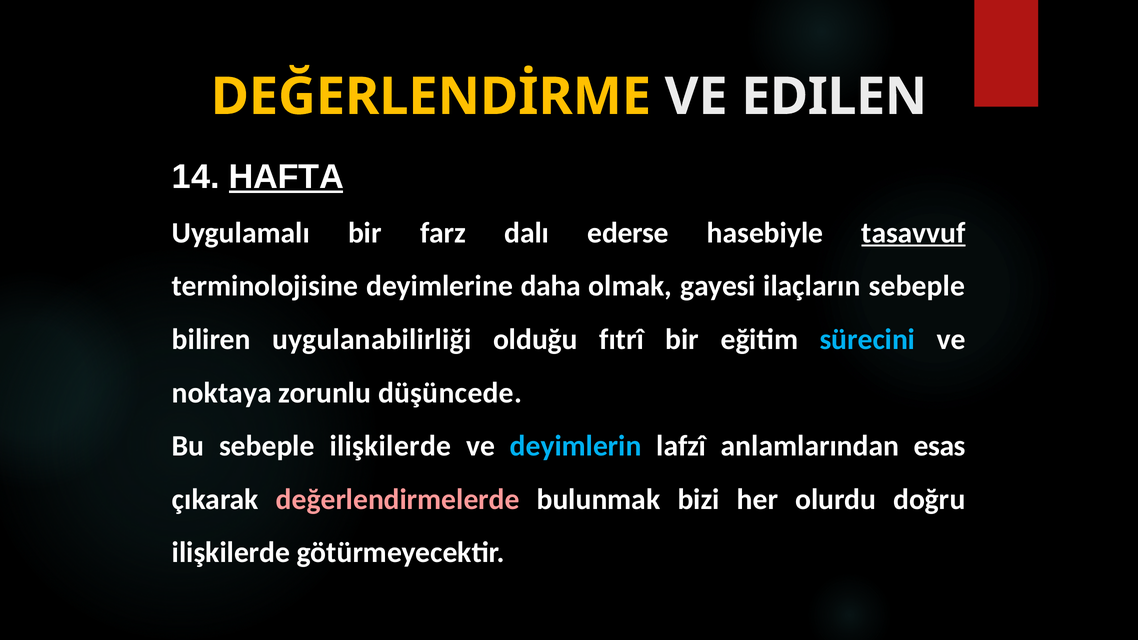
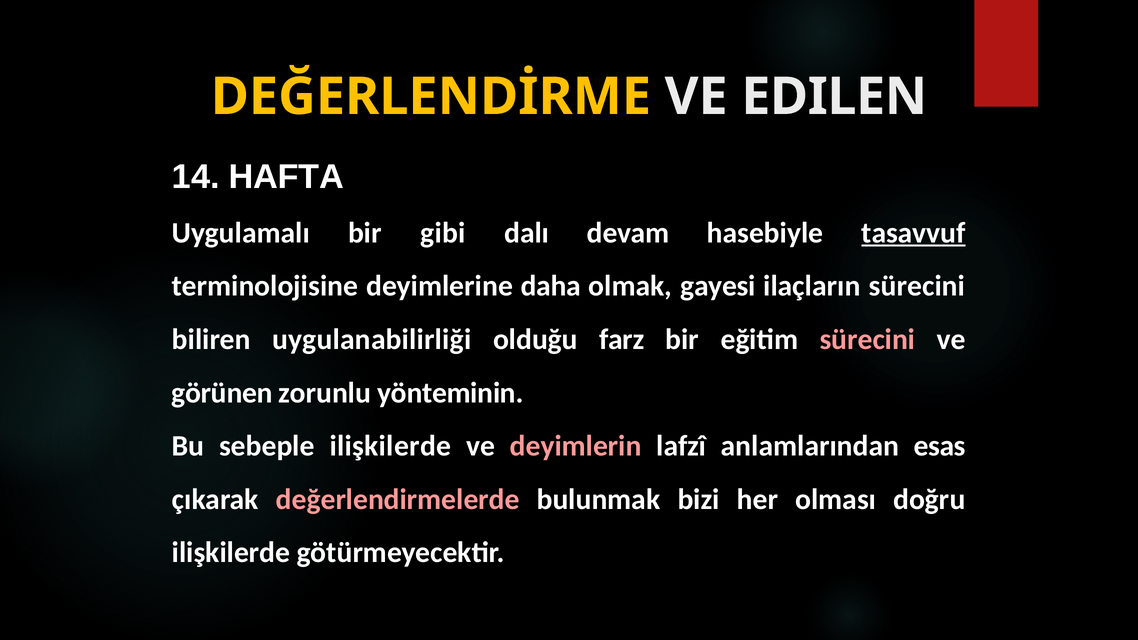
HAFTA underline: present -> none
farz: farz -> gibi
ederse: ederse -> devam
ilaçların sebeple: sebeple -> sürecini
fıtrî: fıtrî -> farz
sürecini at (867, 340) colour: light blue -> pink
noktaya: noktaya -> görünen
düşüncede: düşüncede -> yönteminin
deyimlerin colour: light blue -> pink
olurdu: olurdu -> olması
